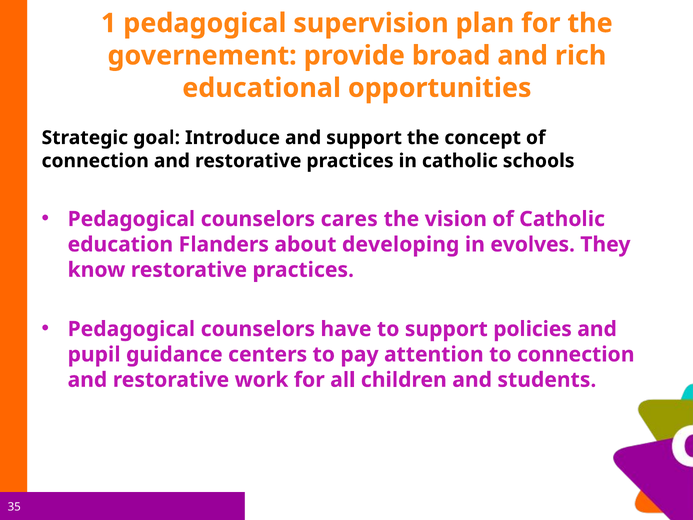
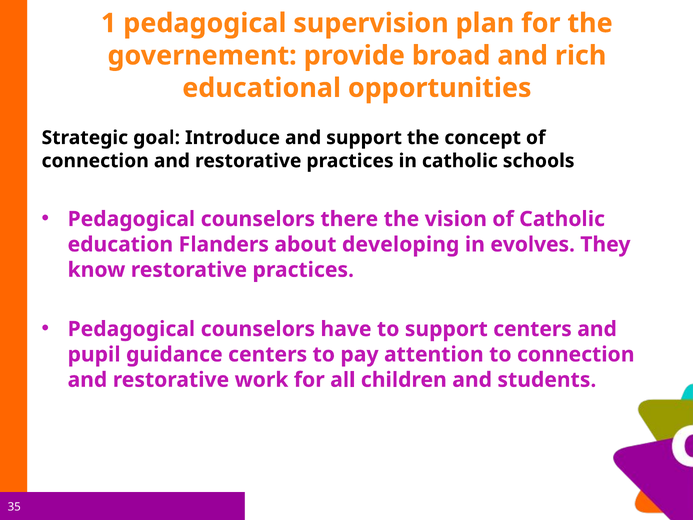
cares: cares -> there
support policies: policies -> centers
